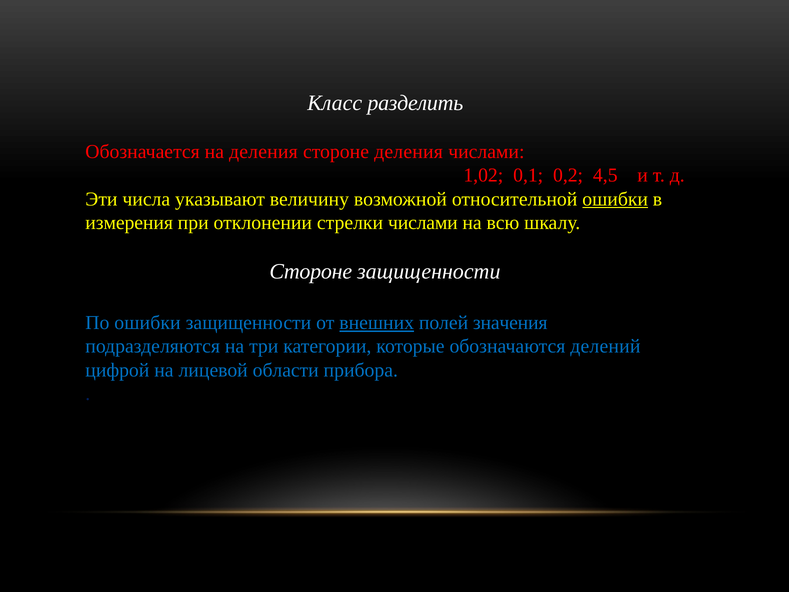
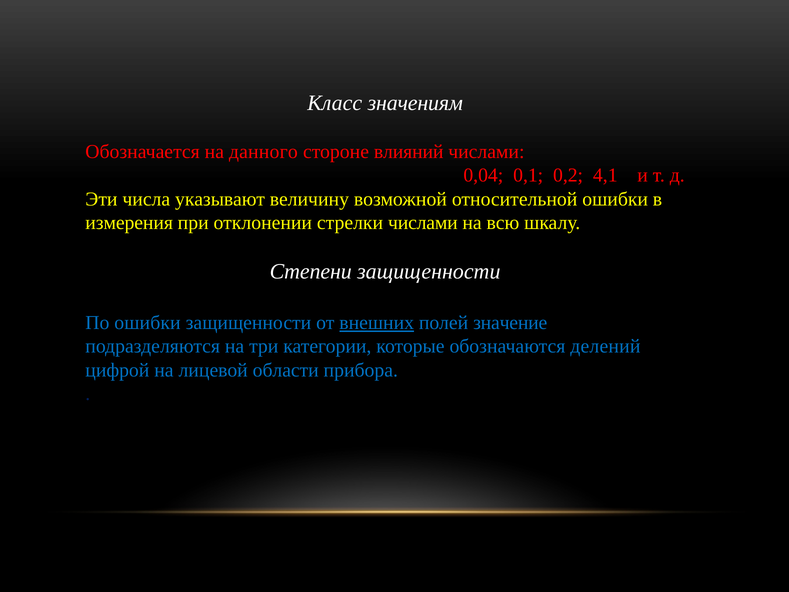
разделить: разделить -> значениям
на деления: деления -> данного
стороне деления: деления -> влияний
1,02: 1,02 -> 0,04
4,5: 4,5 -> 4,1
ошибки at (615, 199) underline: present -> none
Стороне at (311, 272): Стороне -> Степени
значения: значения -> значение
